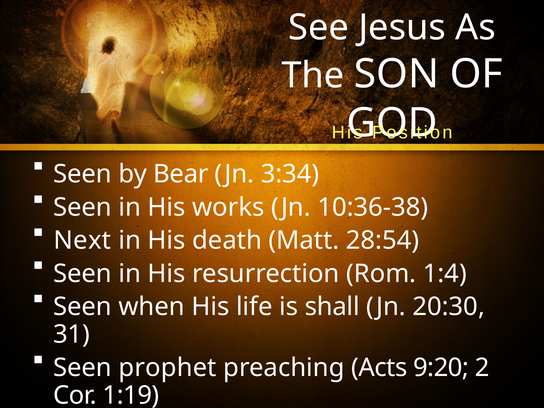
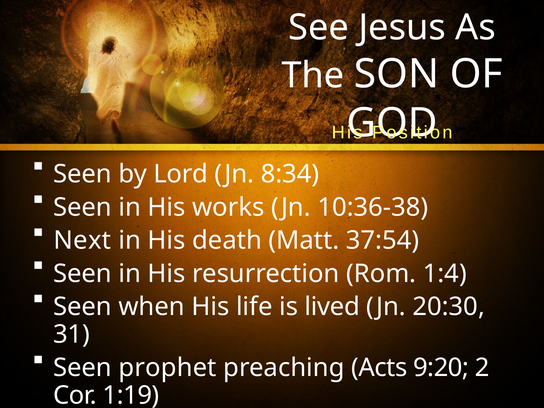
Bear: Bear -> Lord
3:34: 3:34 -> 8:34
28:54: 28:54 -> 37:54
shall: shall -> lived
